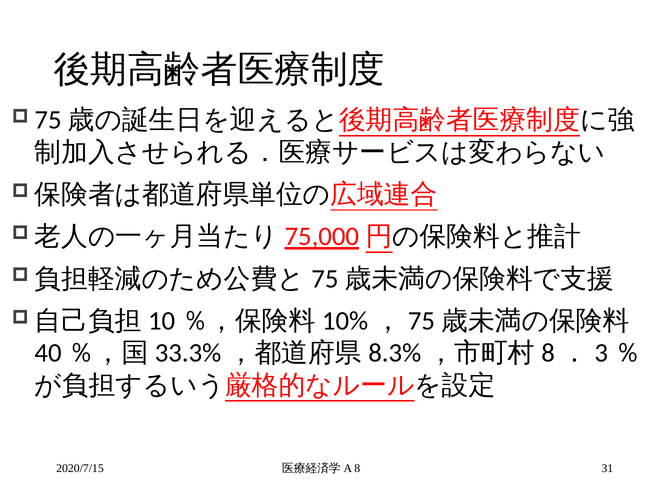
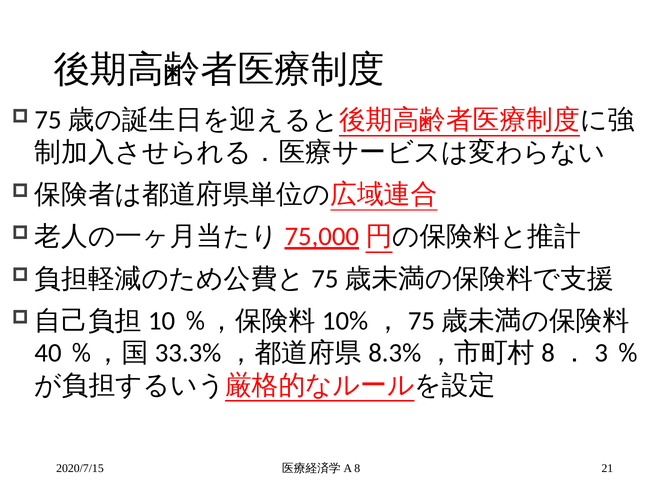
31: 31 -> 21
